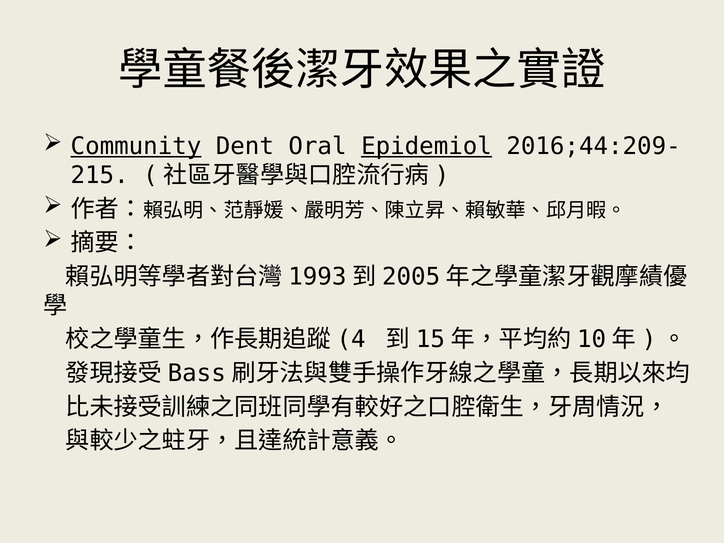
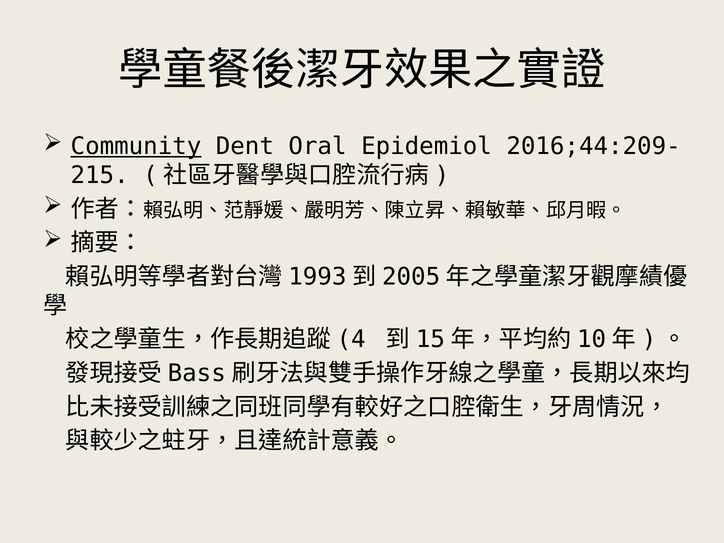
Epidemiol underline: present -> none
